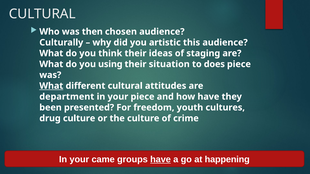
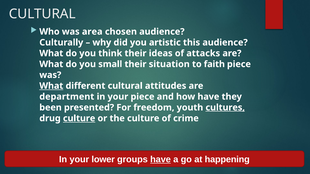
then: then -> area
staging: staging -> attacks
using: using -> small
does: does -> faith
cultures underline: none -> present
culture at (79, 119) underline: none -> present
came: came -> lower
